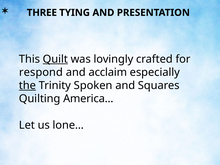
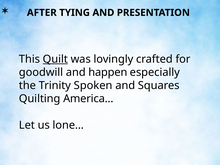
THREE: THREE -> AFTER
respond: respond -> goodwill
acclaim: acclaim -> happen
the underline: present -> none
